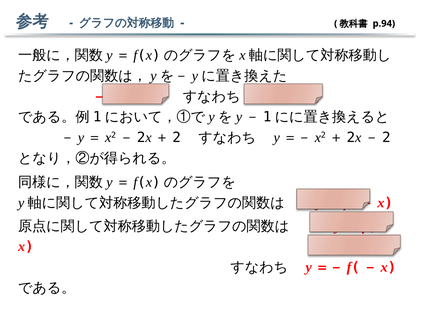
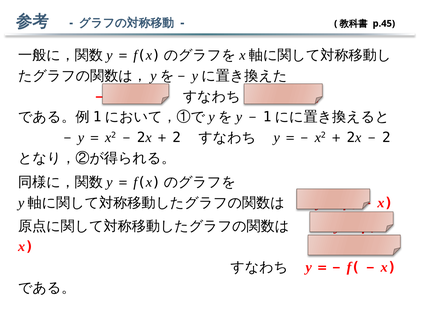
p.94: p.94 -> p.45
